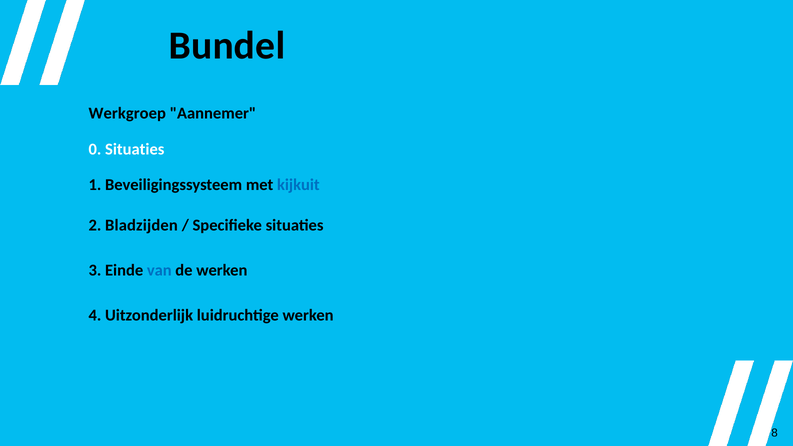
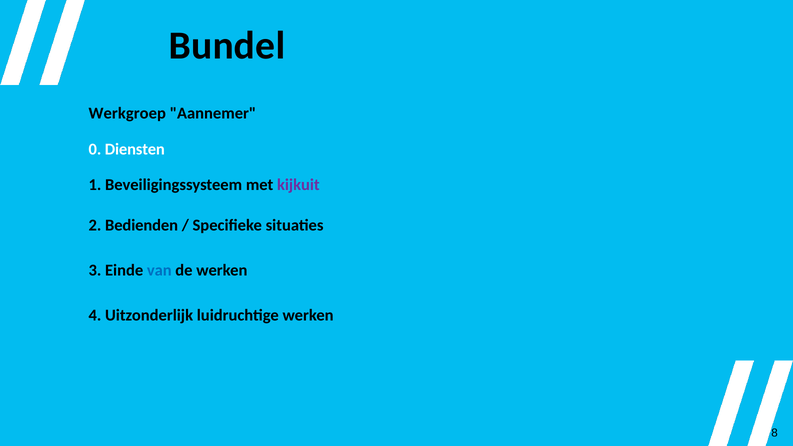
0 Situaties: Situaties -> Diensten
kijkuit colour: blue -> purple
Bladzijden: Bladzijden -> Bedienden
